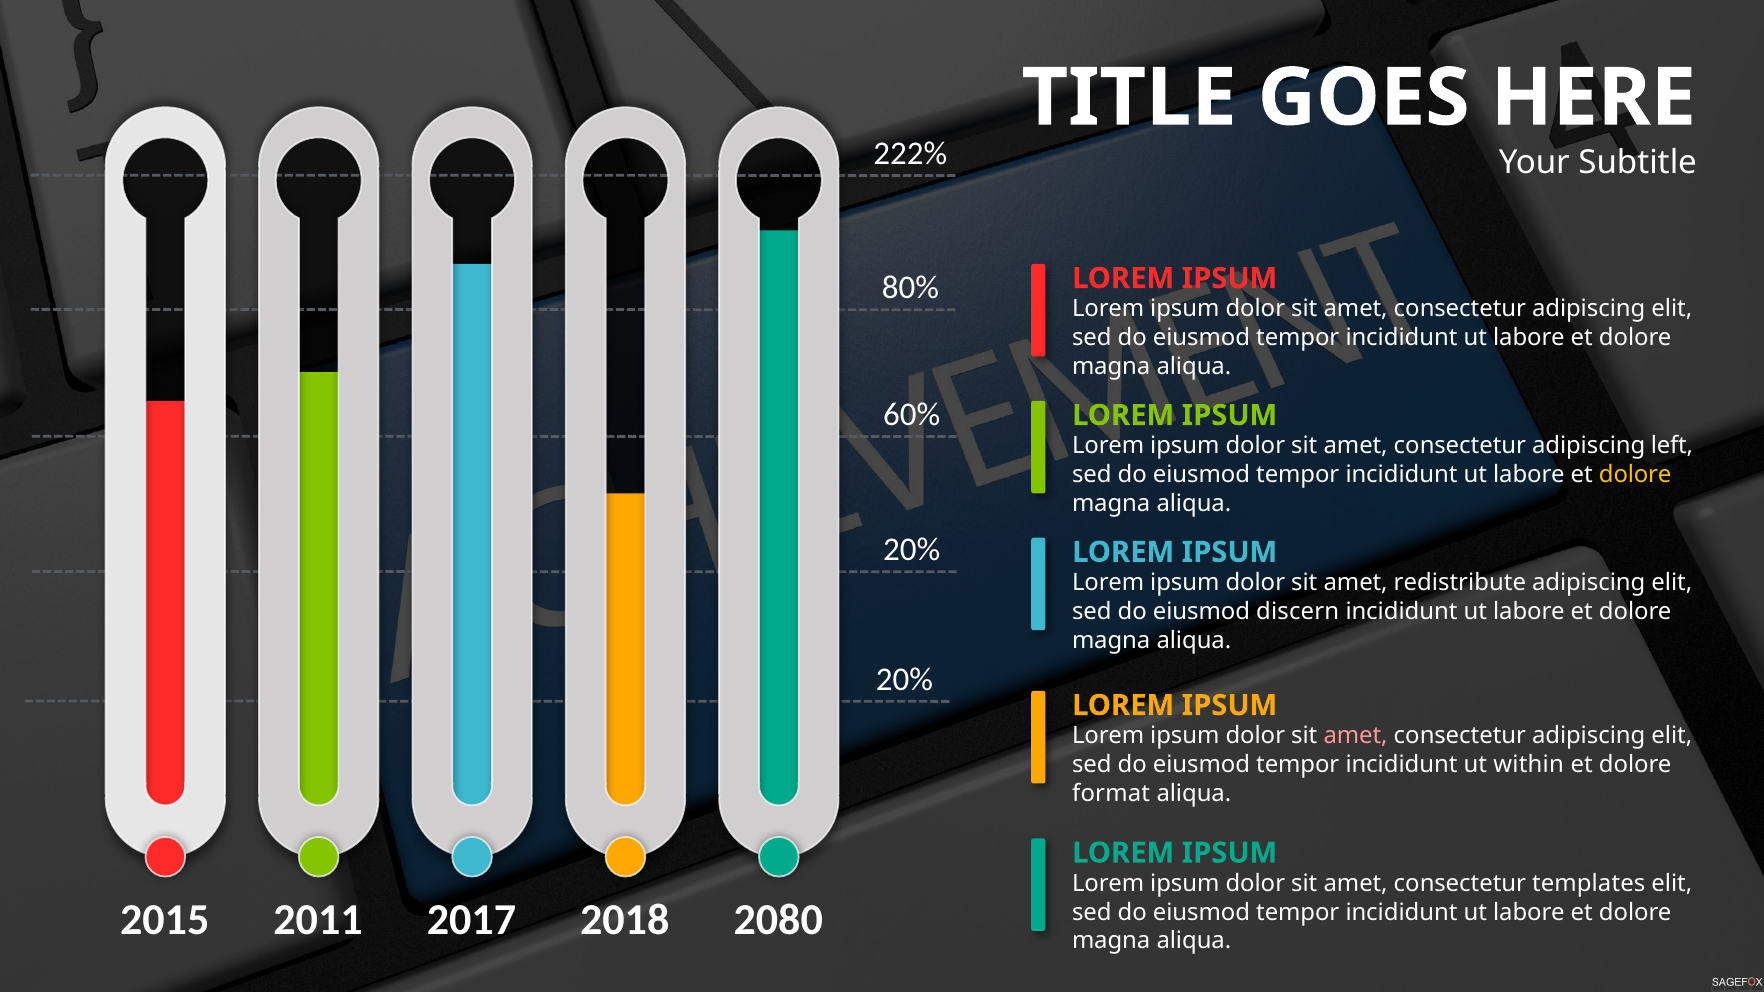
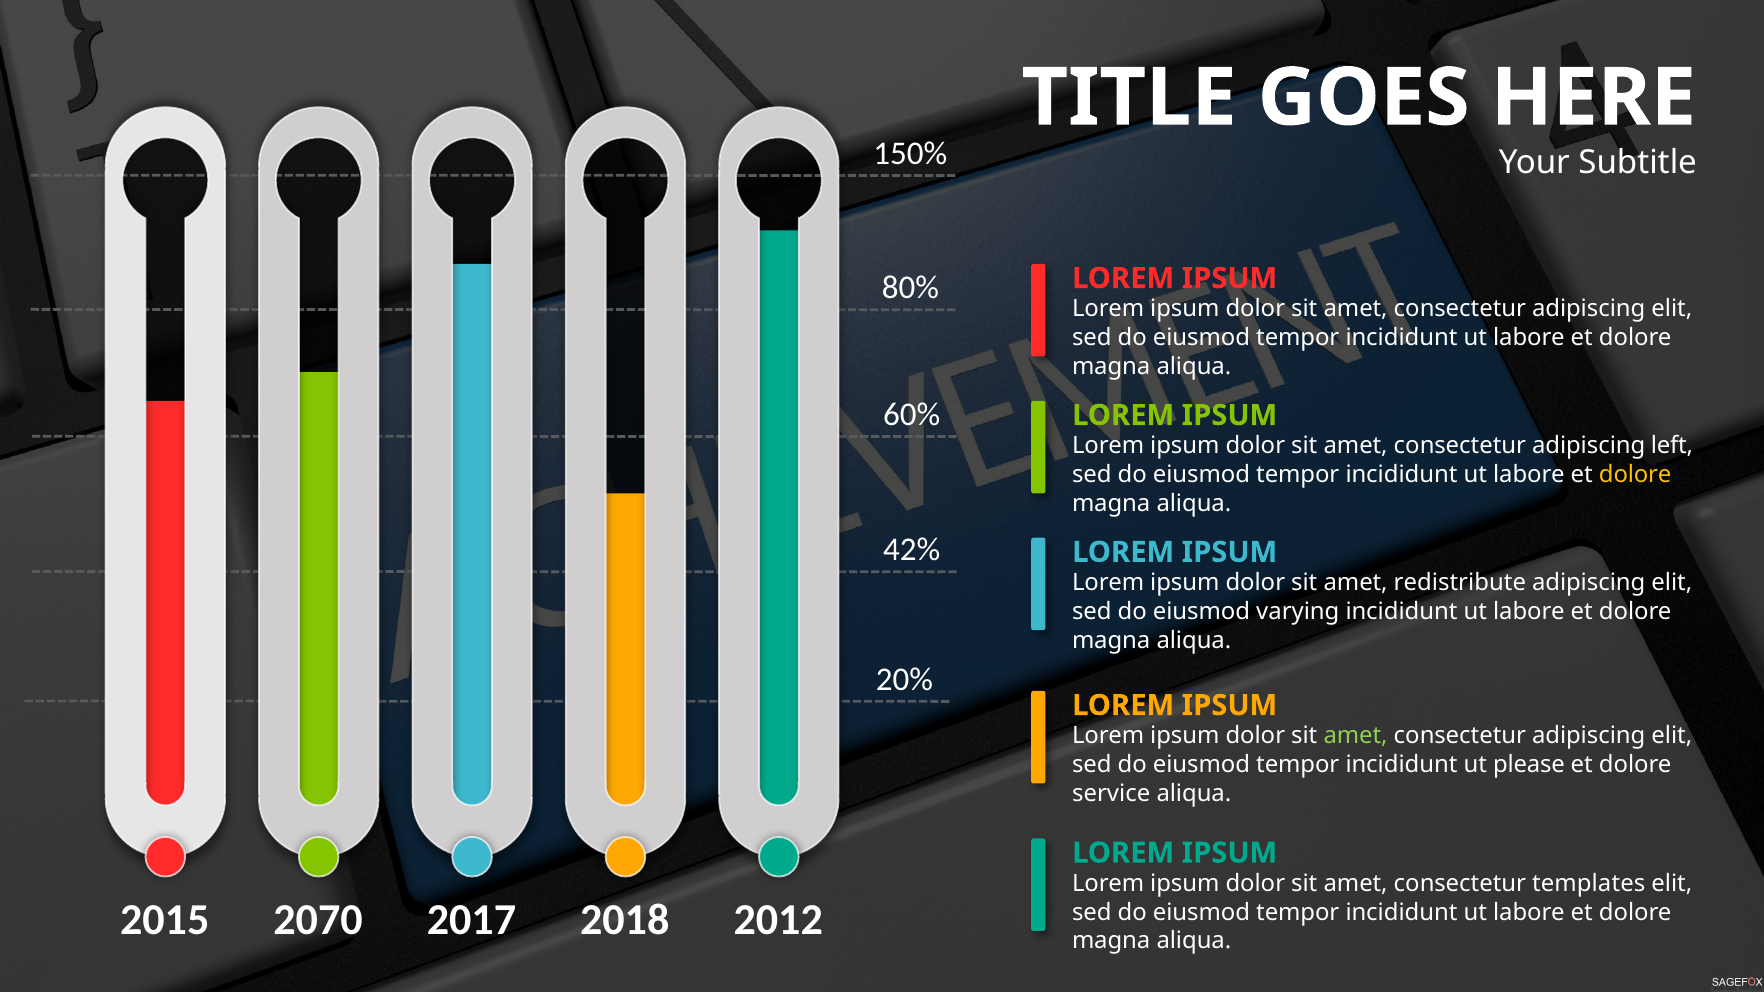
222%: 222% -> 150%
20% at (912, 550): 20% -> 42%
discern: discern -> varying
amet at (1356, 736) colour: pink -> light green
within: within -> please
format: format -> service
2011: 2011 -> 2070
2080: 2080 -> 2012
